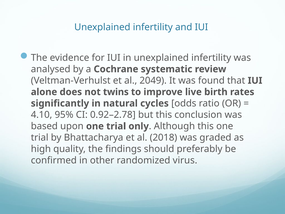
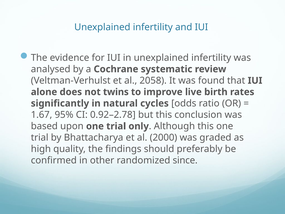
2049: 2049 -> 2058
4.10: 4.10 -> 1.67
2018: 2018 -> 2000
virus: virus -> since
